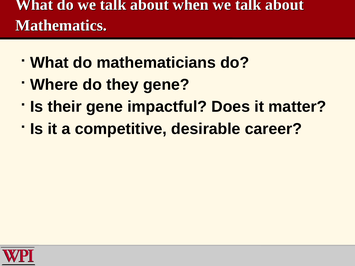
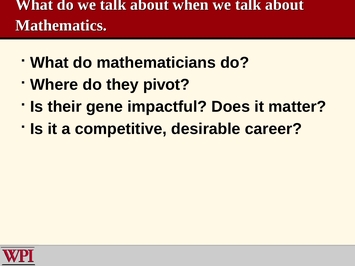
they gene: gene -> pivot
